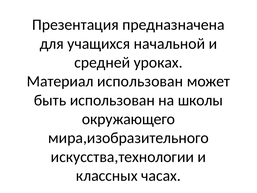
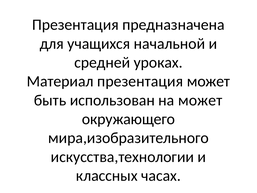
Материал использован: использован -> презентация
на школы: школы -> может
